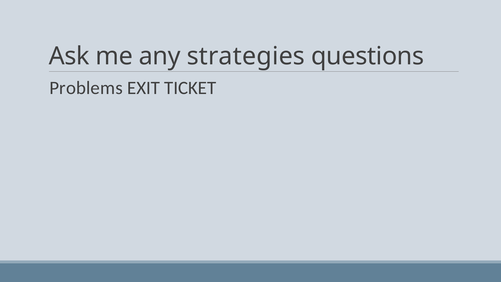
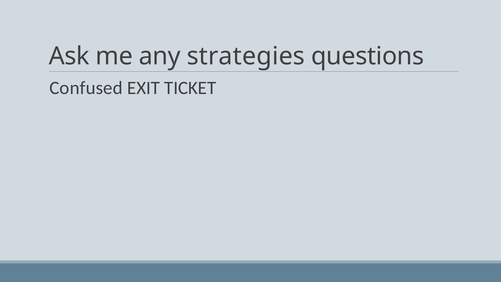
Problems: Problems -> Confused
